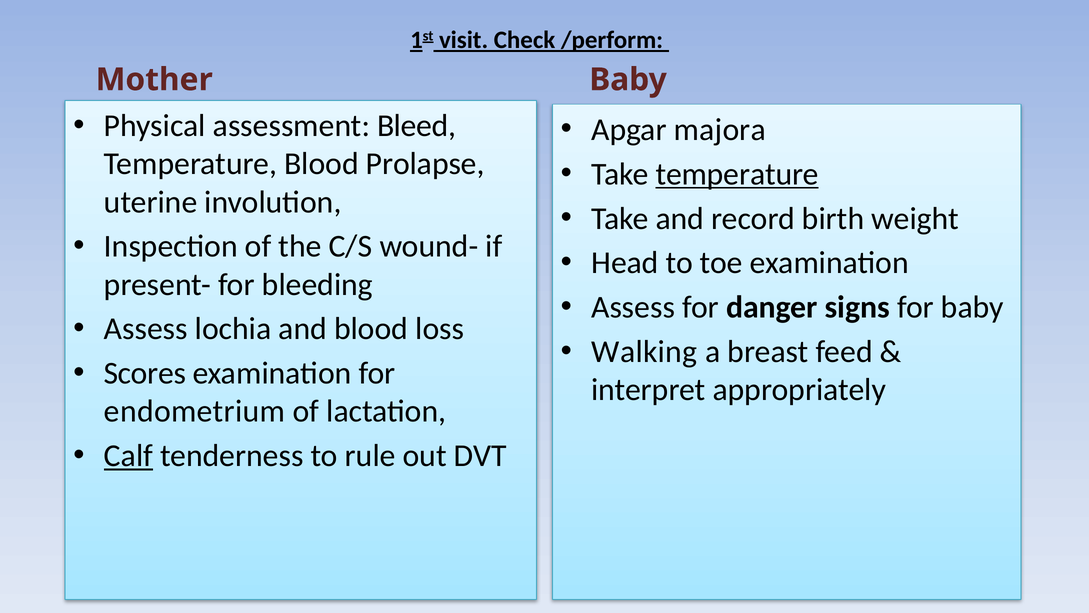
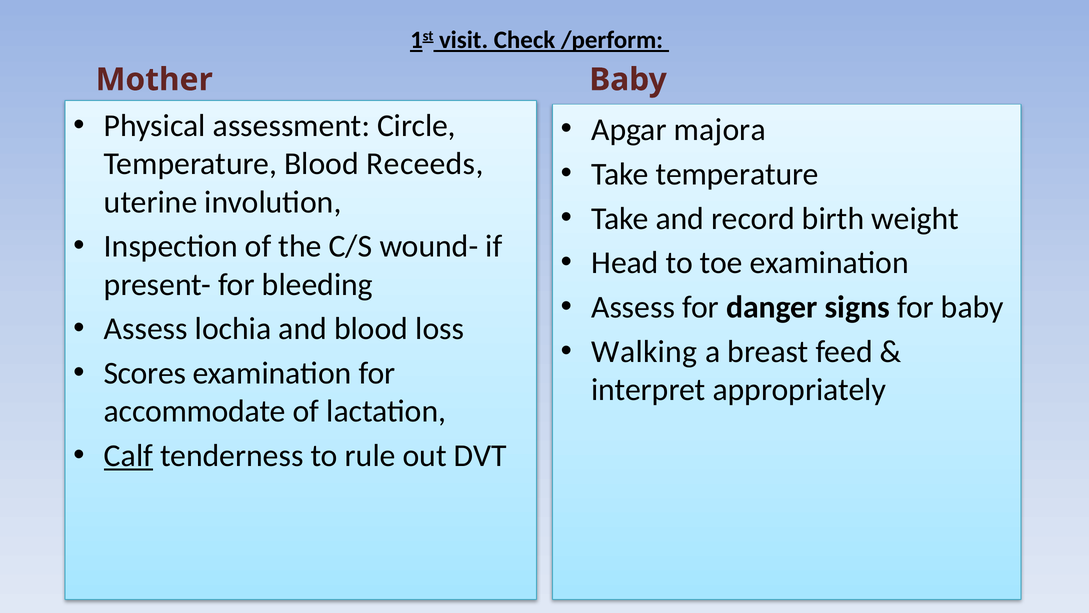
Bleed: Bleed -> Circle
Prolapse: Prolapse -> Receeds
temperature at (737, 174) underline: present -> none
endometrium: endometrium -> accommodate
